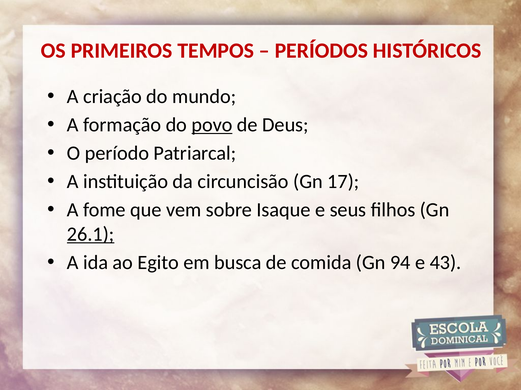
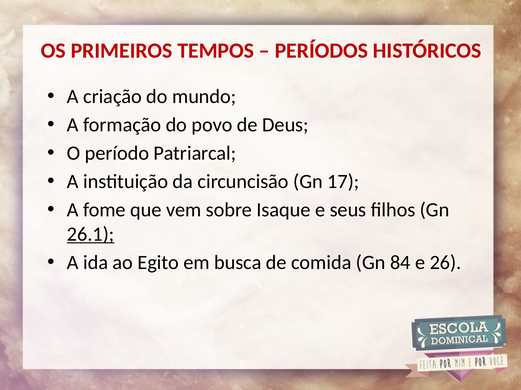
povo underline: present -> none
94: 94 -> 84
43: 43 -> 26
